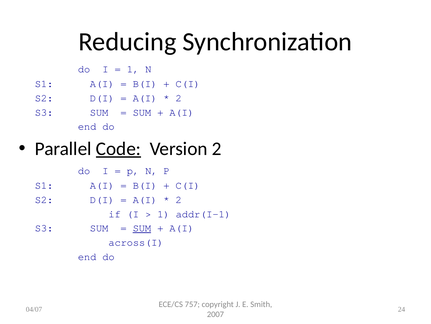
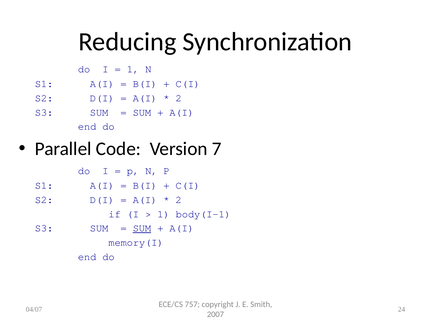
Code underline: present -> none
Version 2: 2 -> 7
addr(I-1: addr(I-1 -> body(I-1
across(I: across(I -> memory(I
